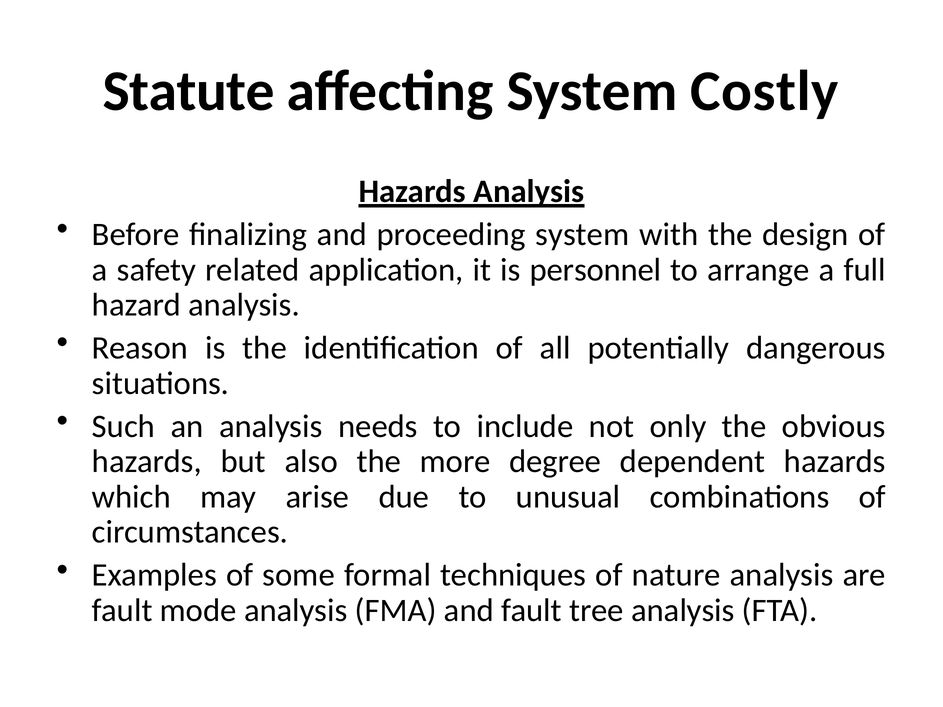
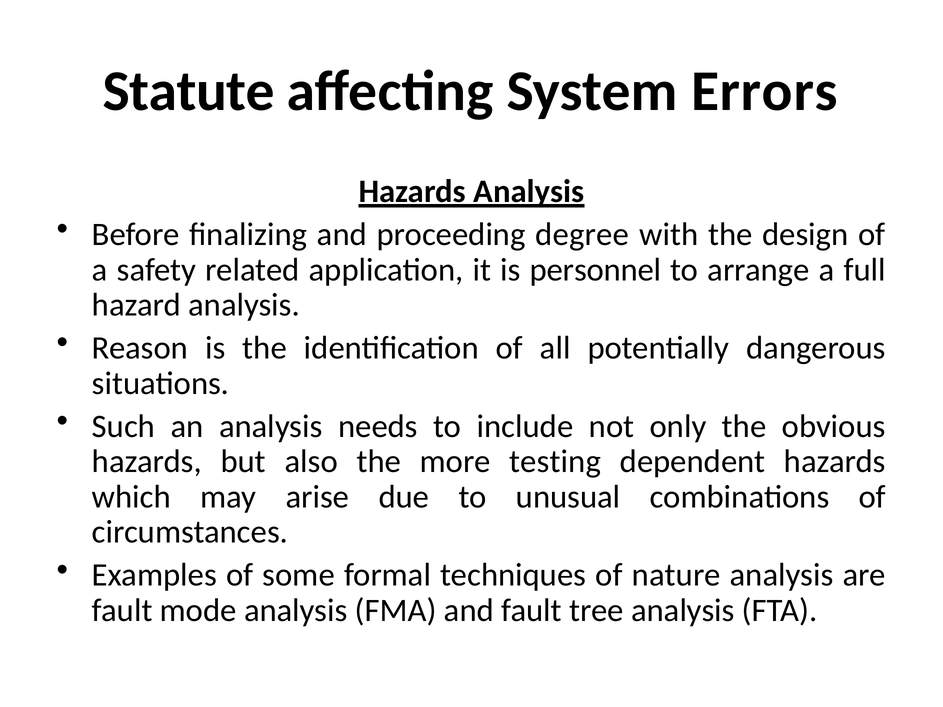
Costly: Costly -> Errors
proceeding system: system -> degree
degree: degree -> testing
